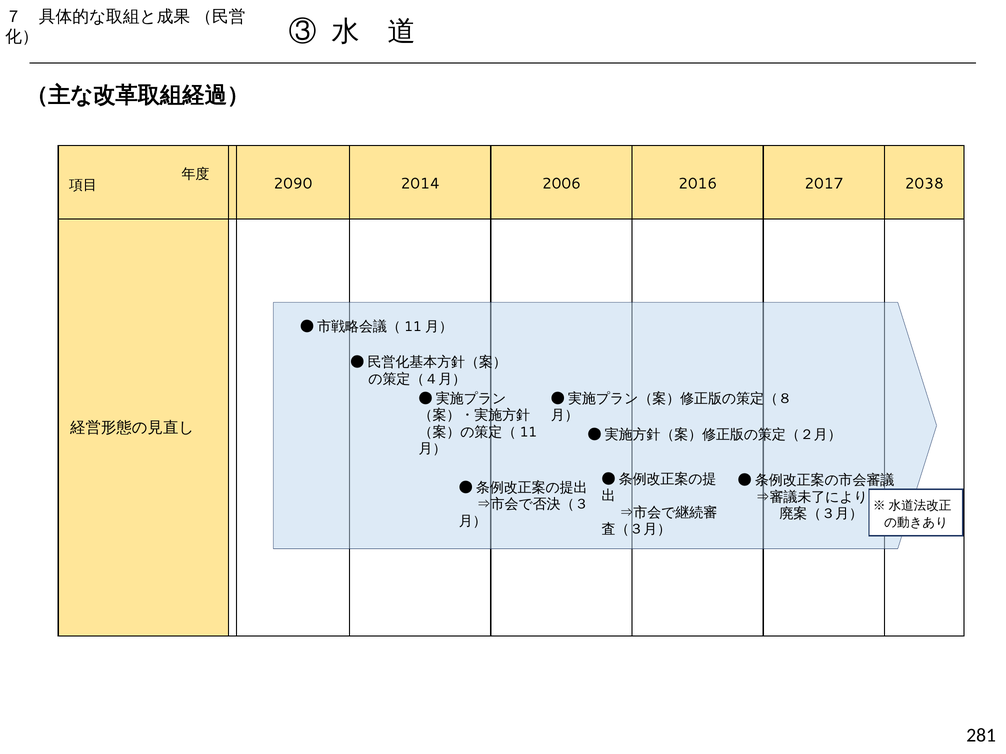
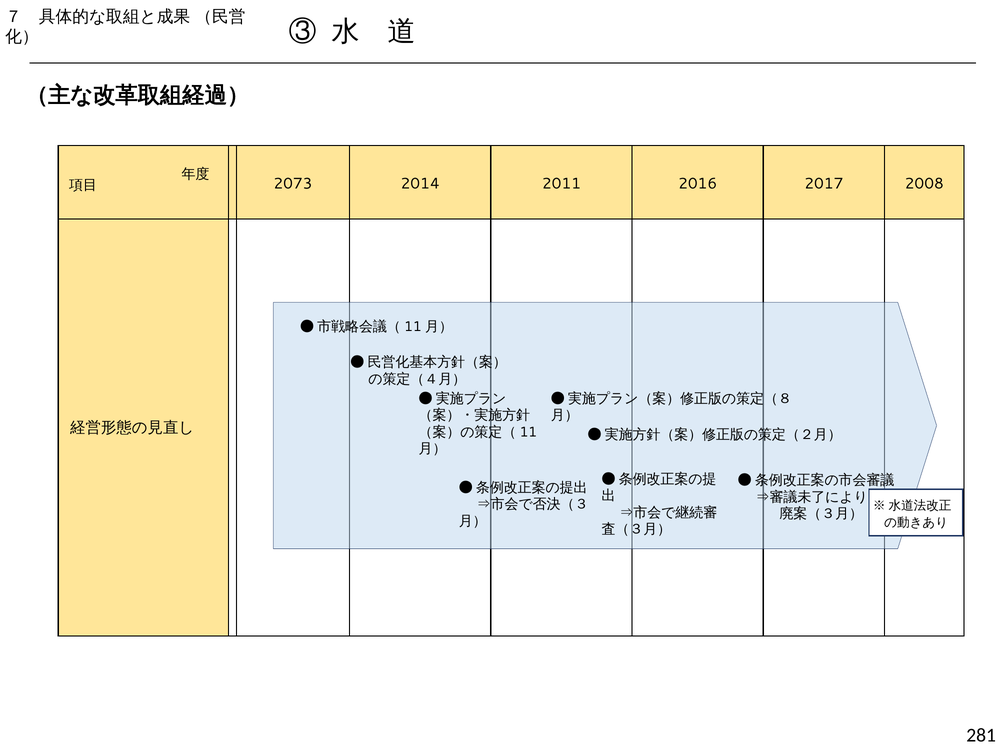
2090: 2090 -> 2073
2006: 2006 -> 2011
2038: 2038 -> 2008
